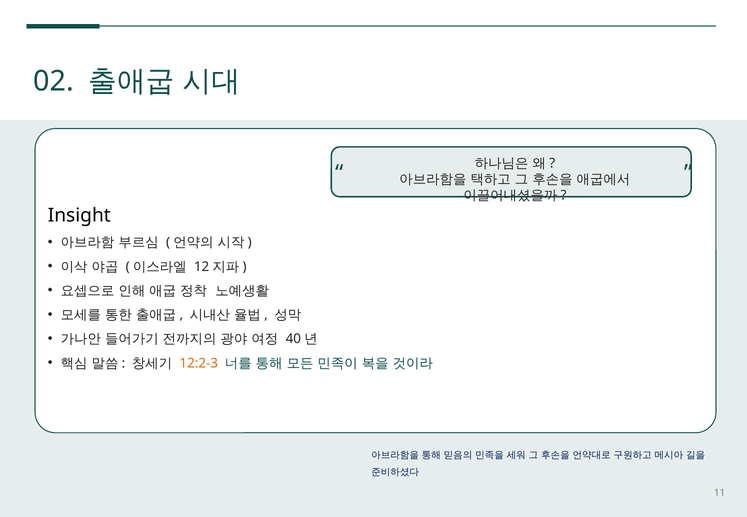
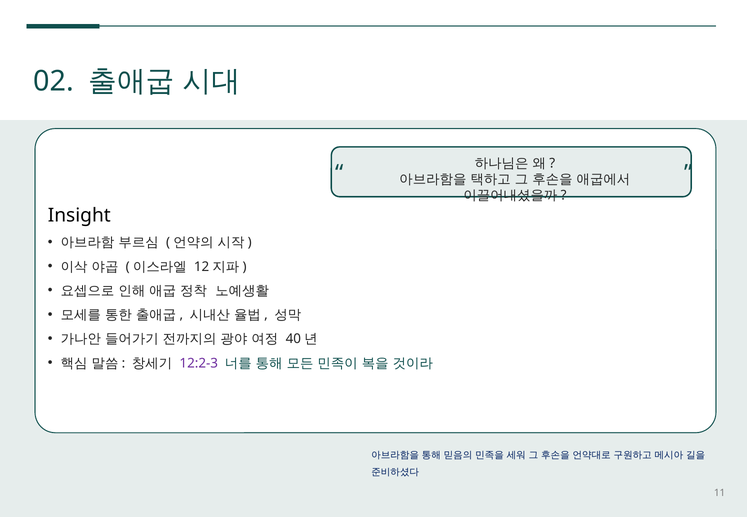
12:2-3 colour: orange -> purple
